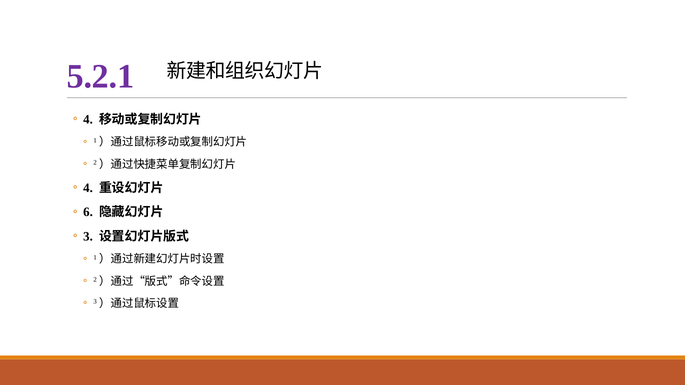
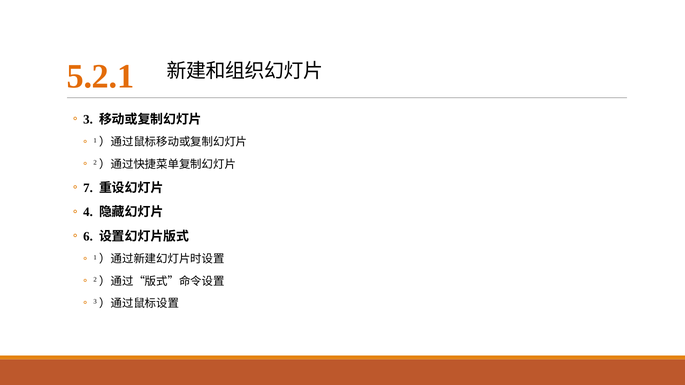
5.2.1 colour: purple -> orange
4 at (88, 119): 4 -> 3
4 at (88, 188): 4 -> 7
6: 6 -> 4
3 at (88, 237): 3 -> 6
